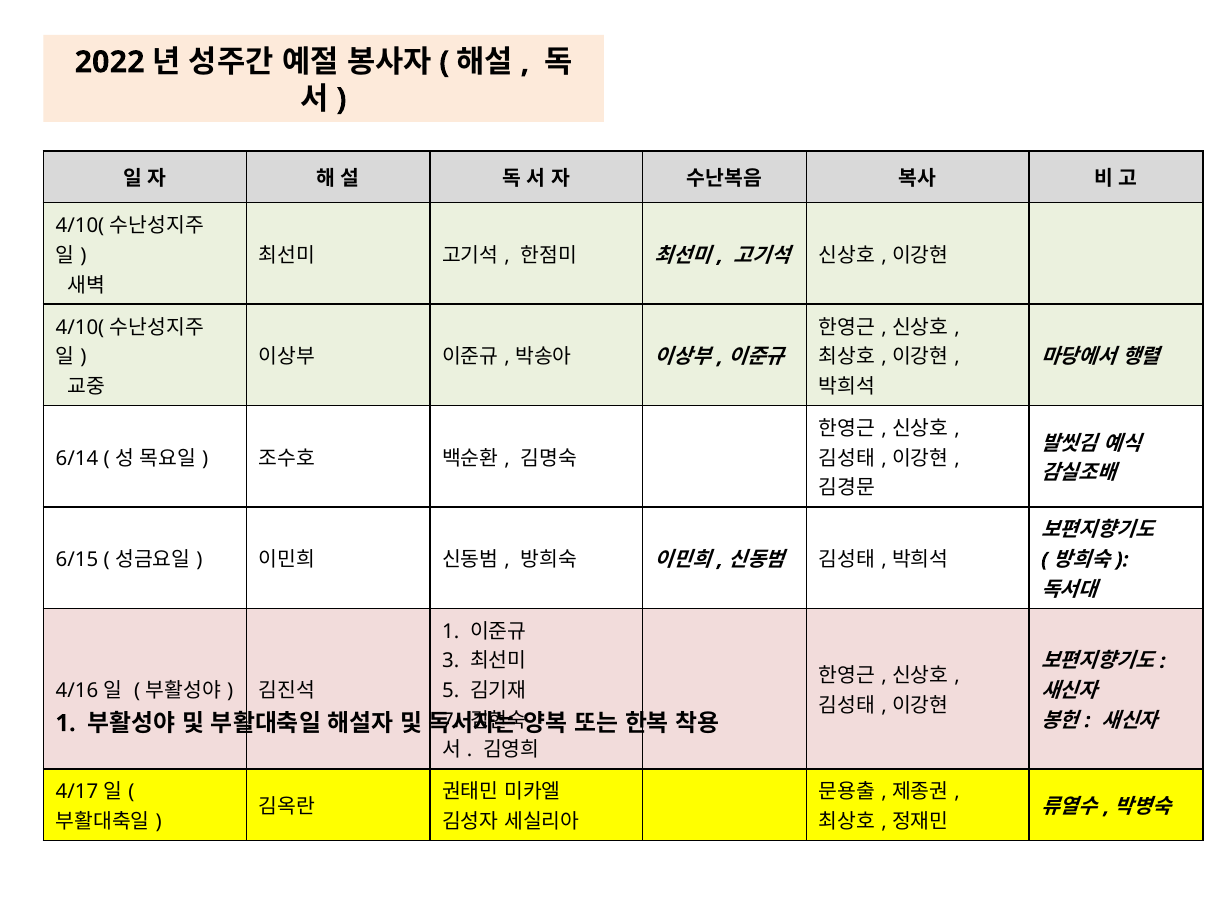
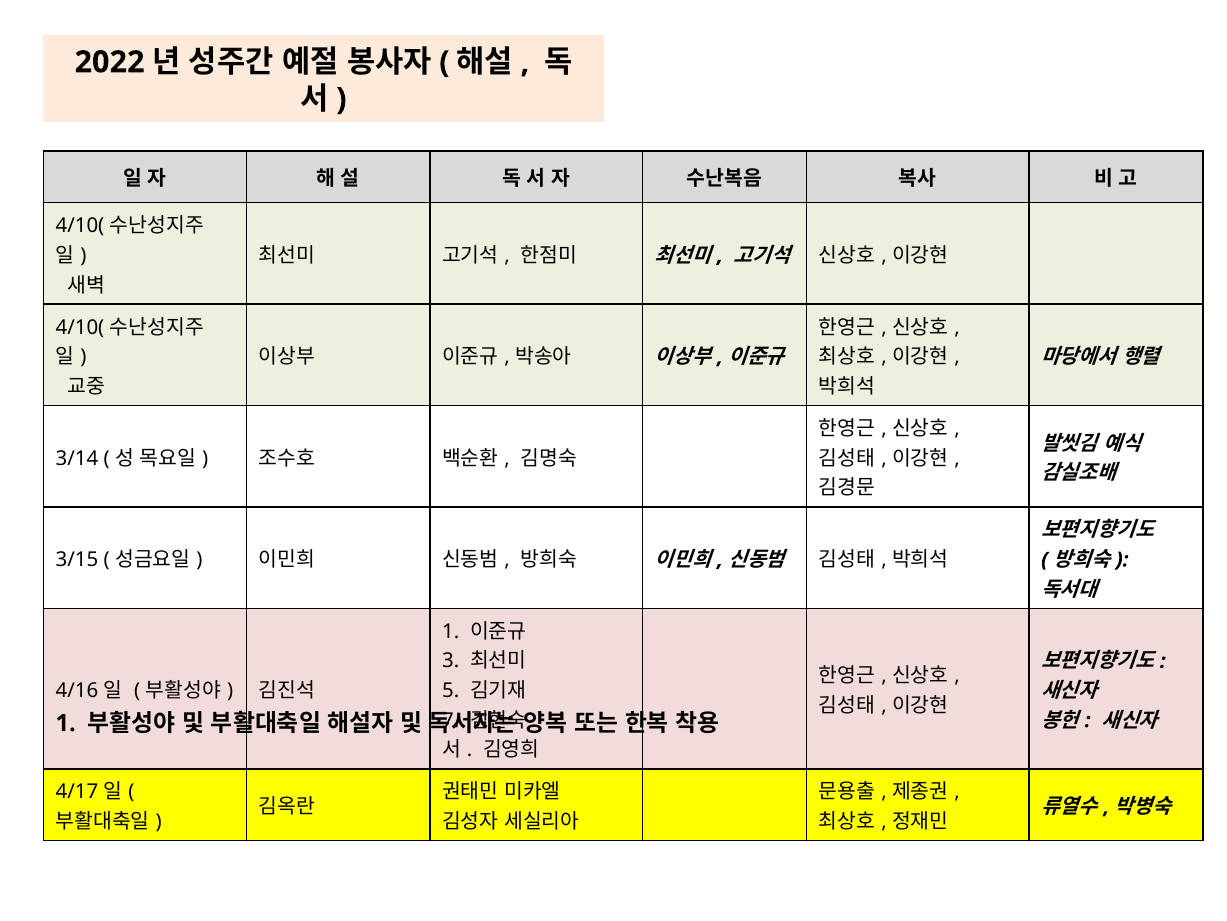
6/14: 6/14 -> 3/14
6/15: 6/15 -> 3/15
